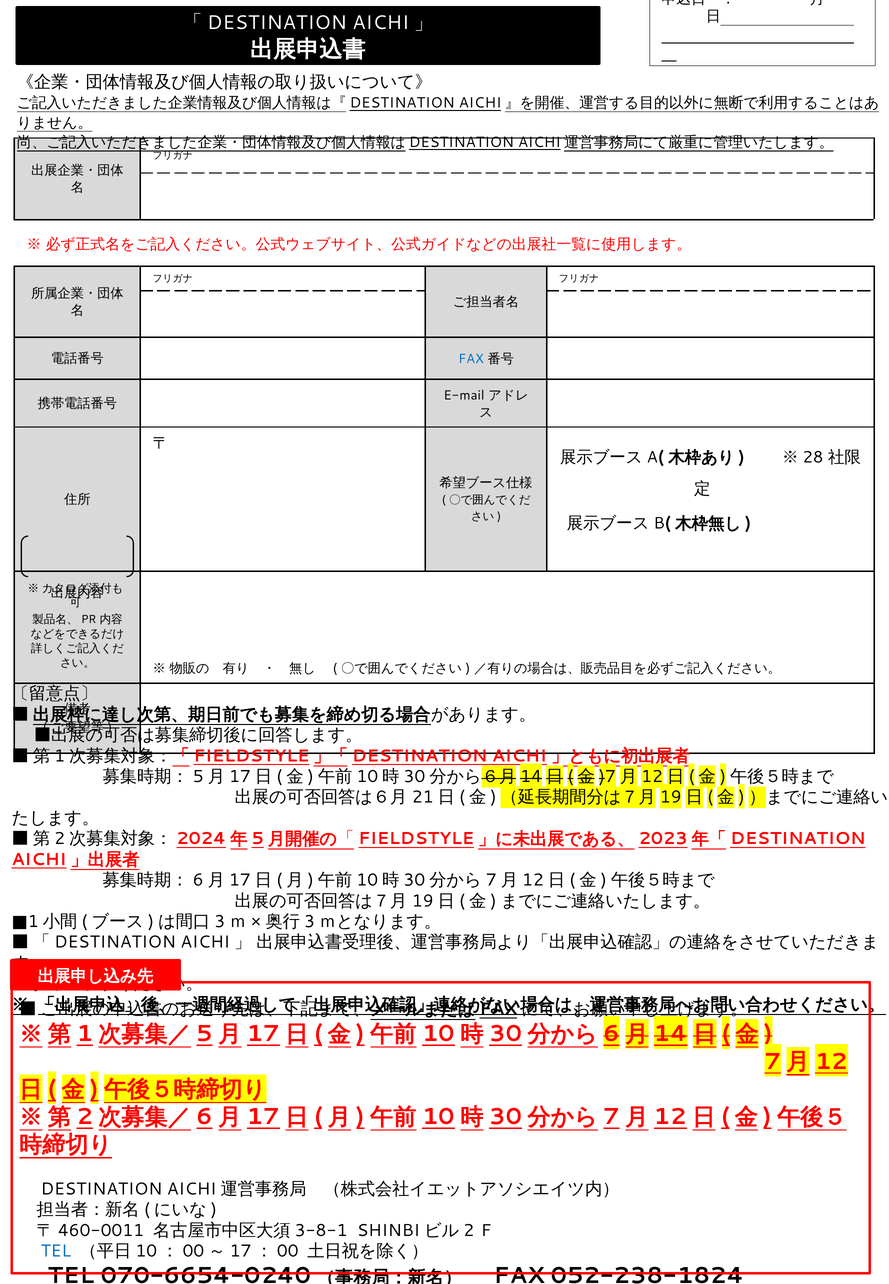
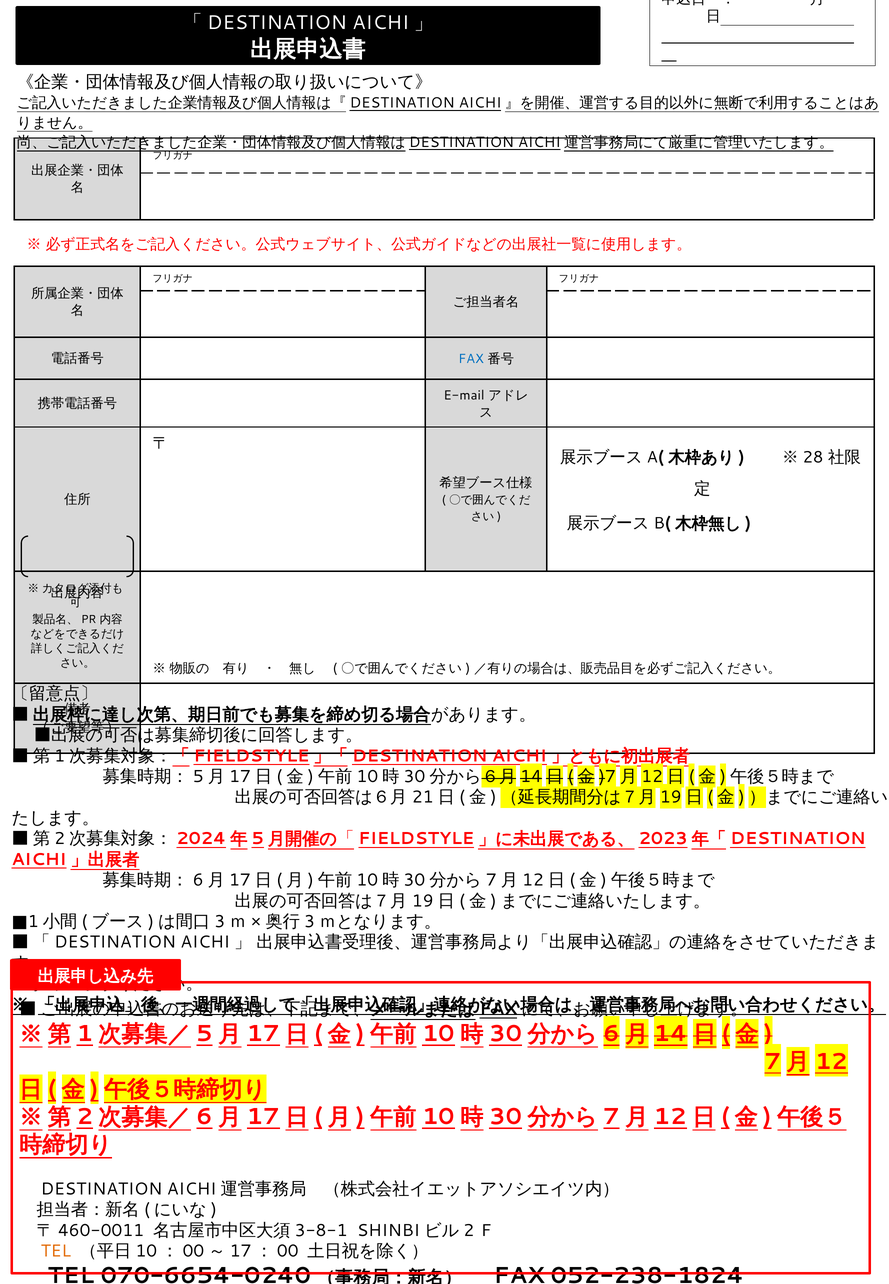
TEL at (56, 1251) colour: blue -> orange
